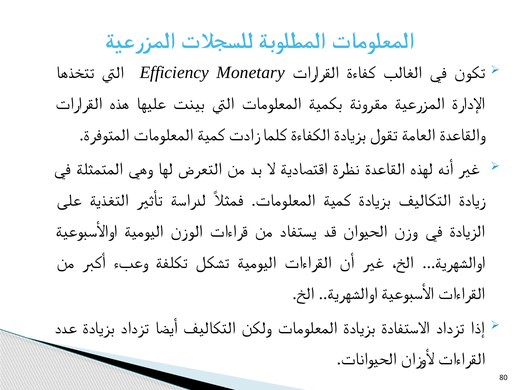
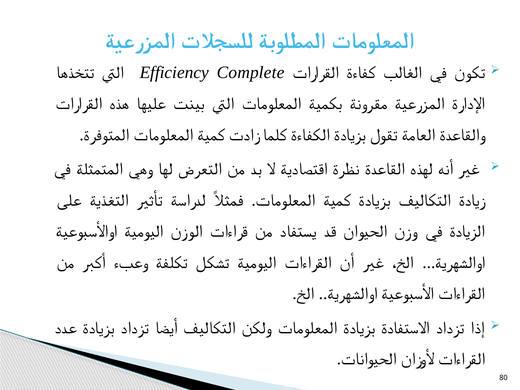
Monetary: Monetary -> Complete
